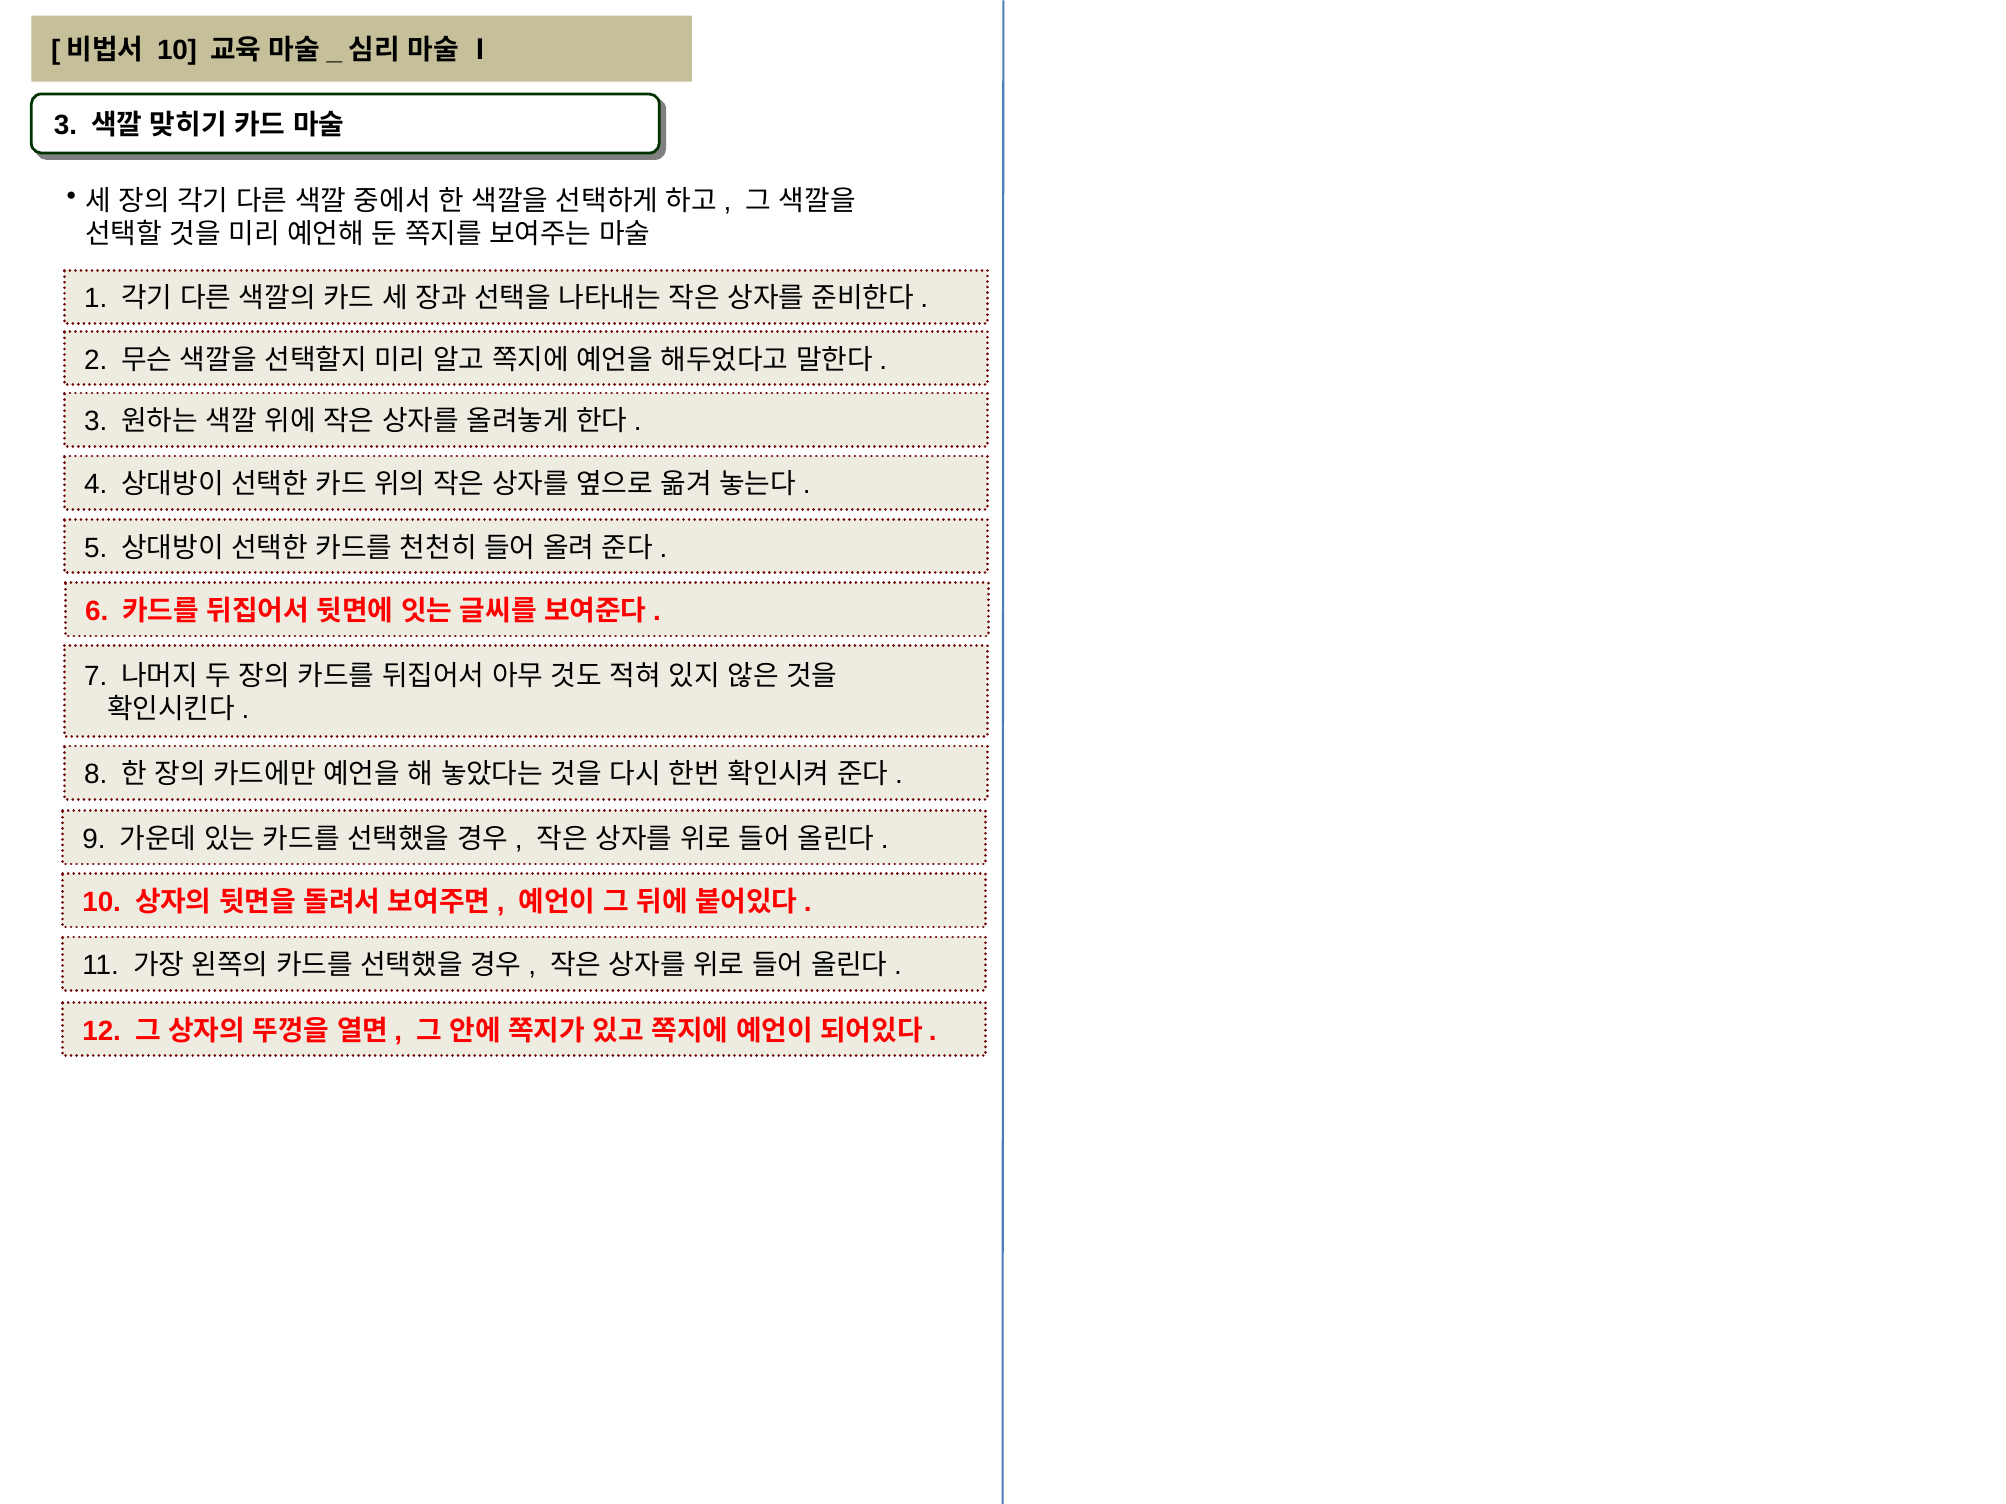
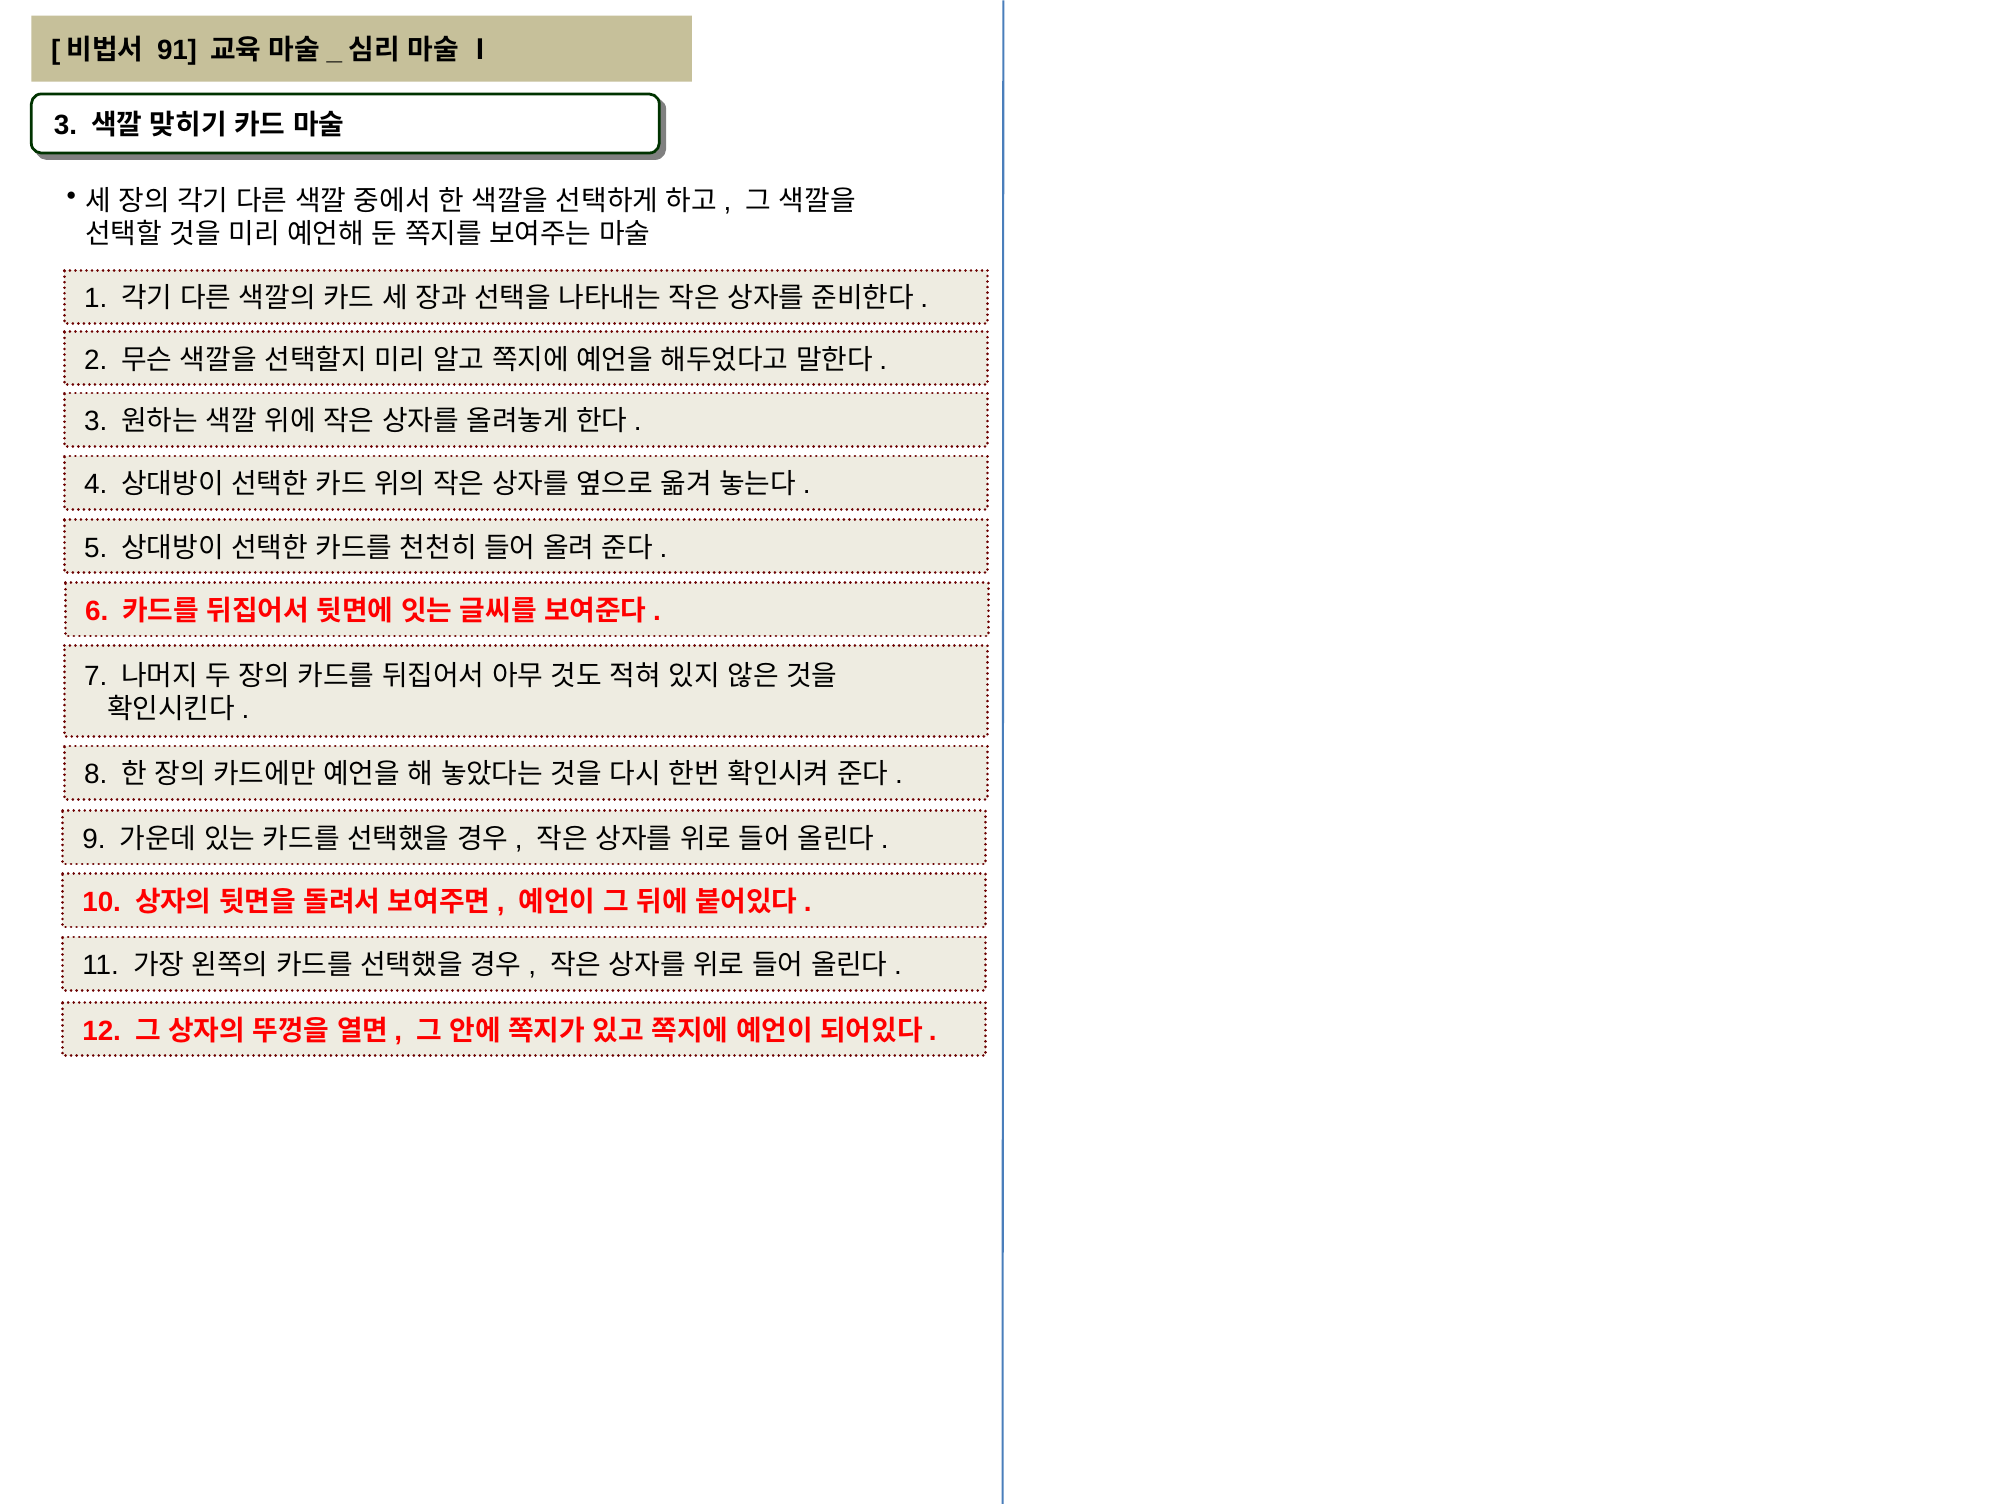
10 at (177, 51): 10 -> 91
